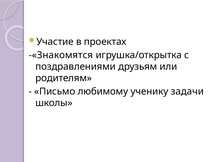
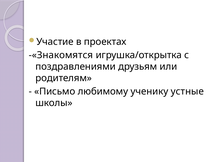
задачи: задачи -> устные
